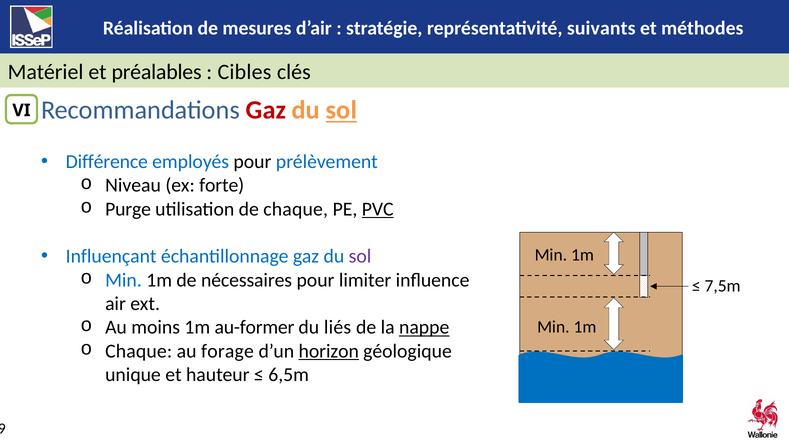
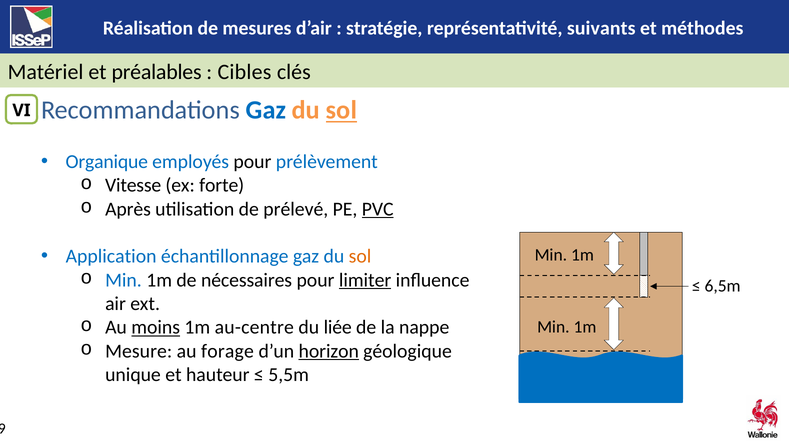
Gaz at (266, 110) colour: red -> blue
Différence: Différence -> Organique
Niveau: Niveau -> Vitesse
Purge: Purge -> Après
de chaque: chaque -> prélevé
Influençant: Influençant -> Application
sol at (360, 256) colour: purple -> orange
limiter underline: none -> present
7,5m: 7,5m -> 6,5m
moins underline: none -> present
au-former: au-former -> au-centre
liés: liés -> liée
nappe underline: present -> none
Chaque at (139, 351): Chaque -> Mesure
6,5m: 6,5m -> 5,5m
